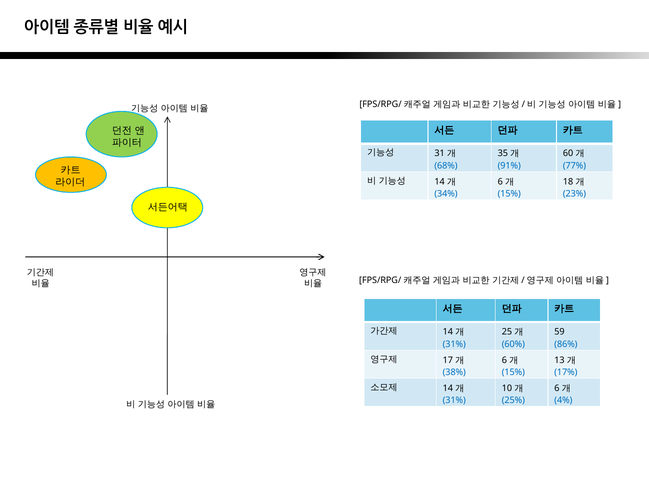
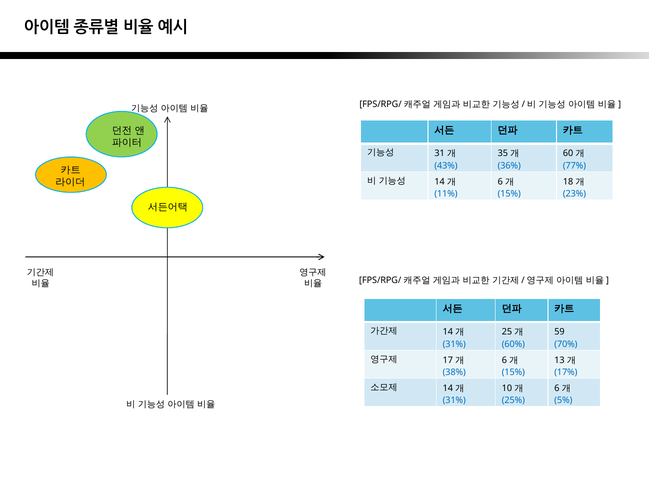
68%: 68% -> 43%
91%: 91% -> 36%
34%: 34% -> 11%
86%: 86% -> 70%
4%: 4% -> 5%
